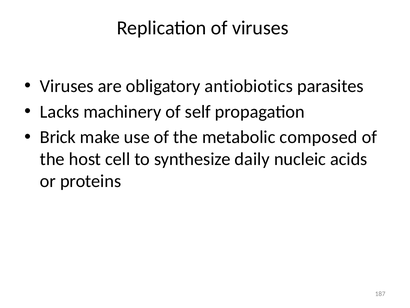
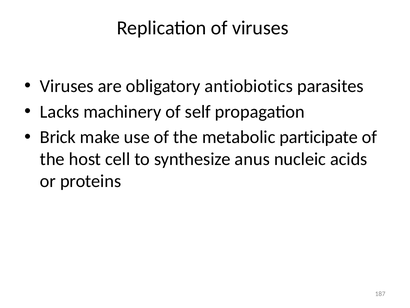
composed: composed -> participate
daily: daily -> anus
